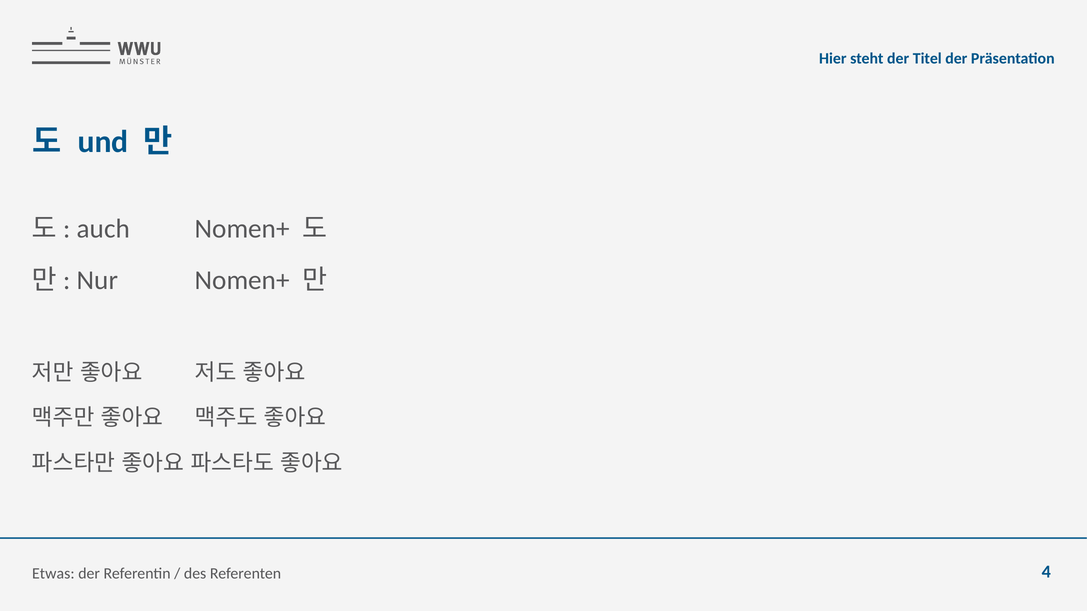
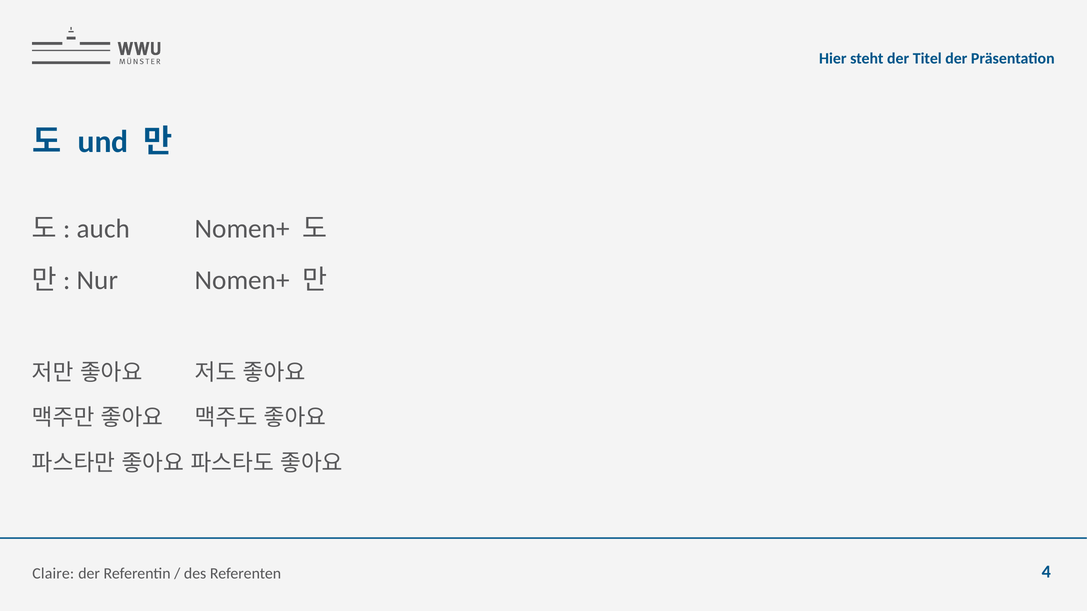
Etwas: Etwas -> Claire
